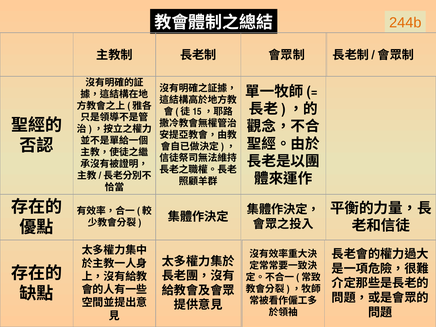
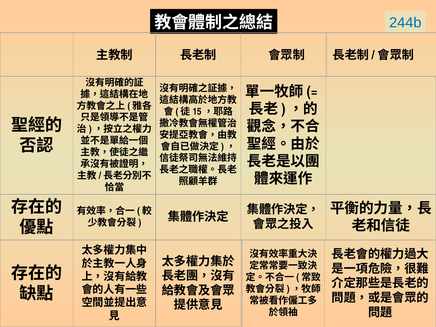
244b colour: orange -> blue
